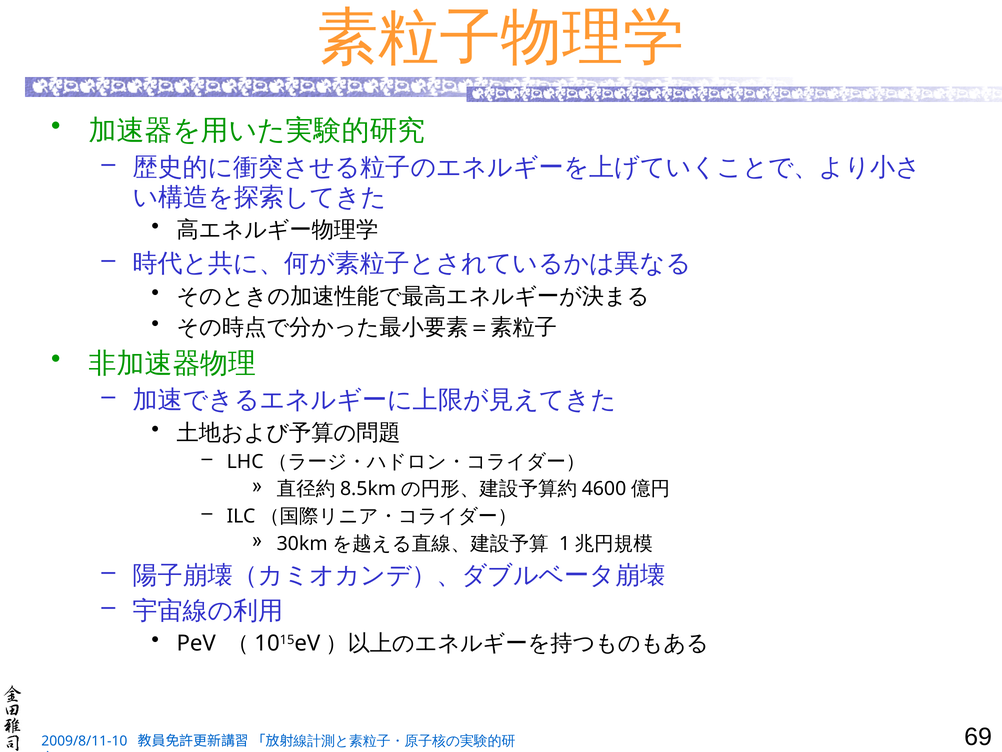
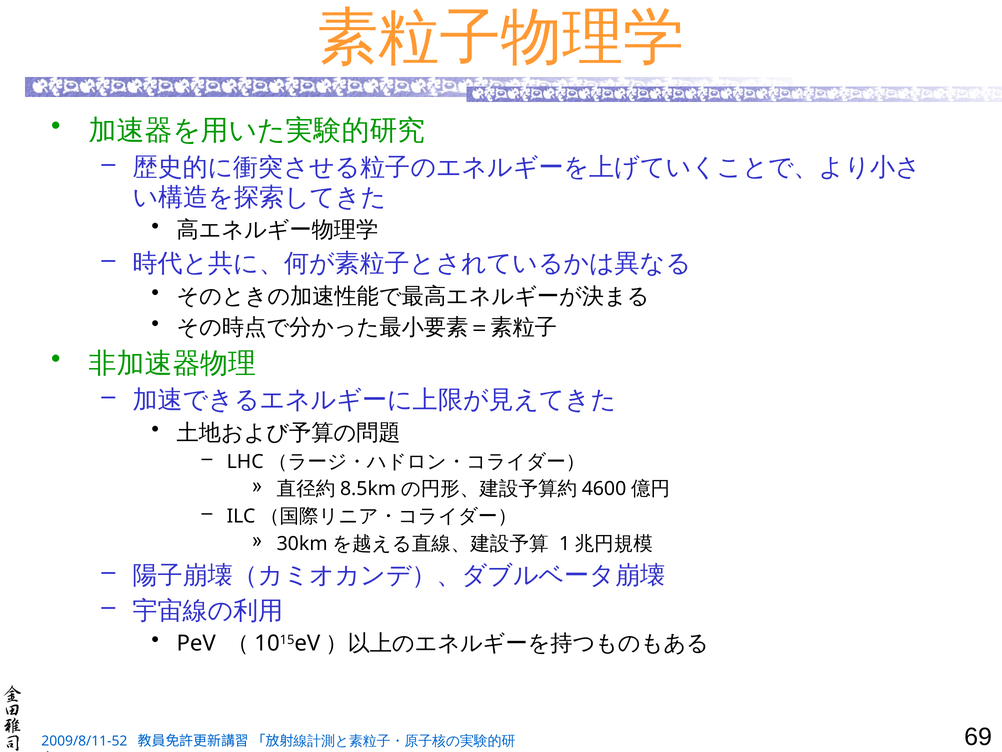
2009/8/11-10: 2009/8/11-10 -> 2009/8/11-52
